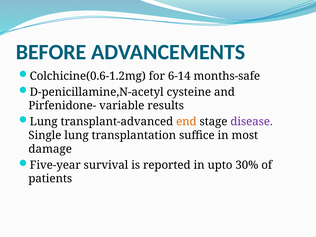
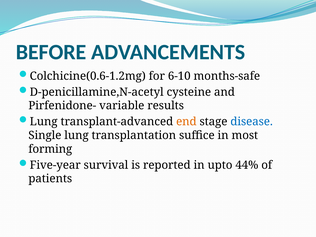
6-14: 6-14 -> 6-10
disease colour: purple -> blue
damage: damage -> forming
30%: 30% -> 44%
